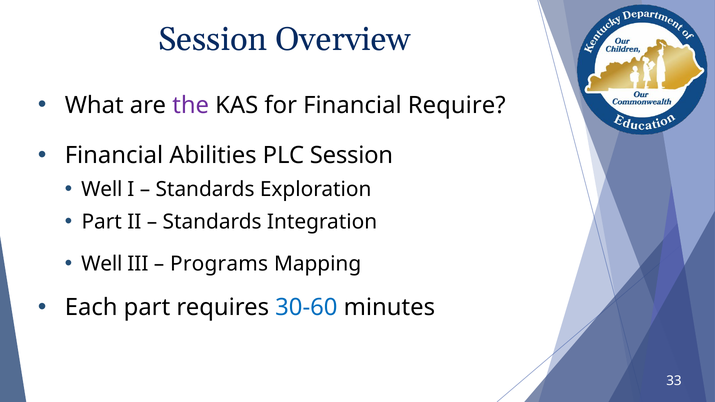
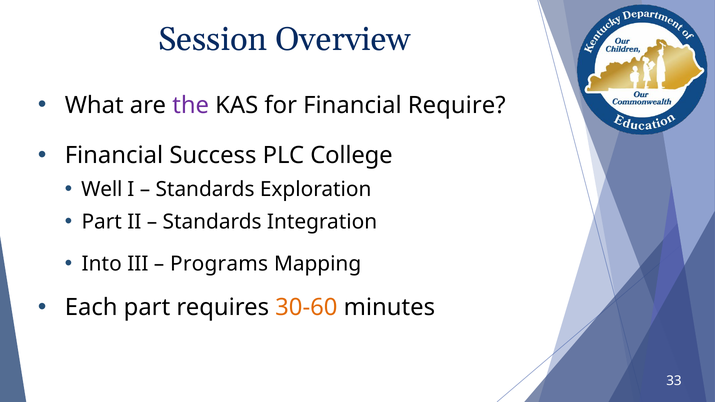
Abilities: Abilities -> Success
PLC Session: Session -> College
Well at (102, 264): Well -> Into
30-60 colour: blue -> orange
